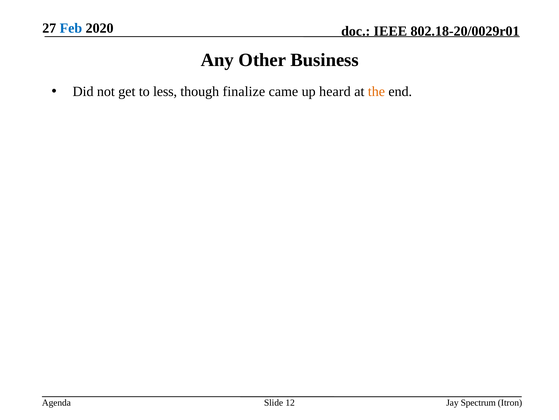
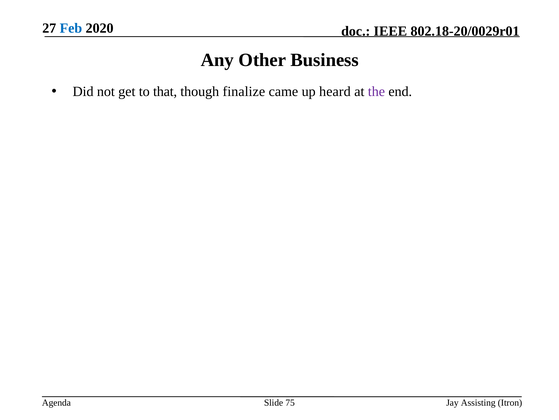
less: less -> that
the colour: orange -> purple
12: 12 -> 75
Spectrum: Spectrum -> Assisting
